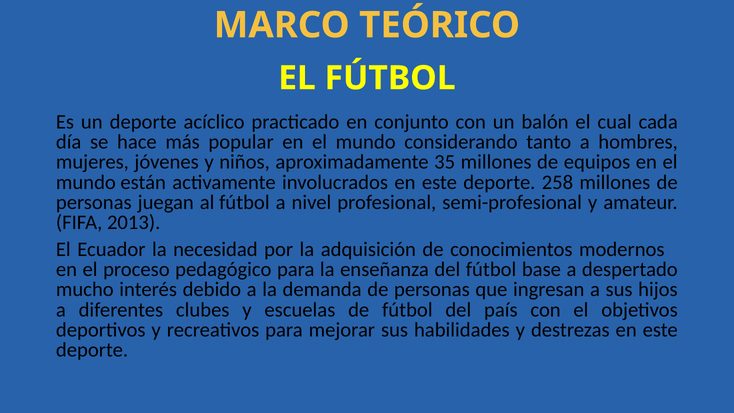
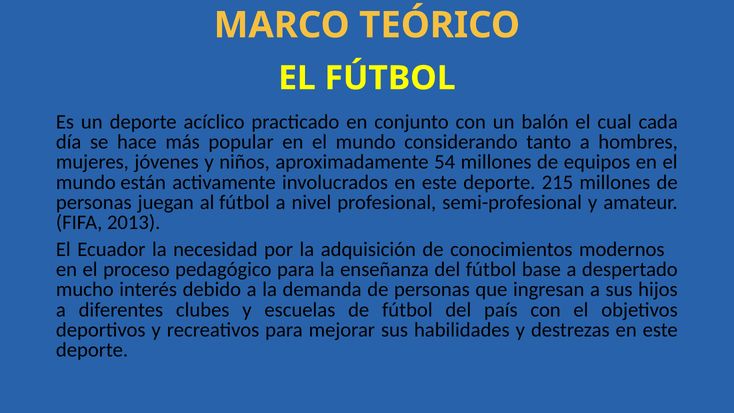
35: 35 -> 54
258: 258 -> 215
